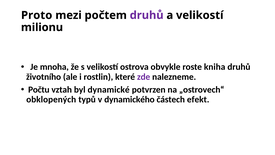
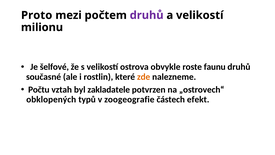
mnoha: mnoha -> šelfové
kniha: kniha -> faunu
životního: životního -> současné
zde colour: purple -> orange
dynamické: dynamické -> zakladatele
dynamického: dynamického -> zoogeografie
